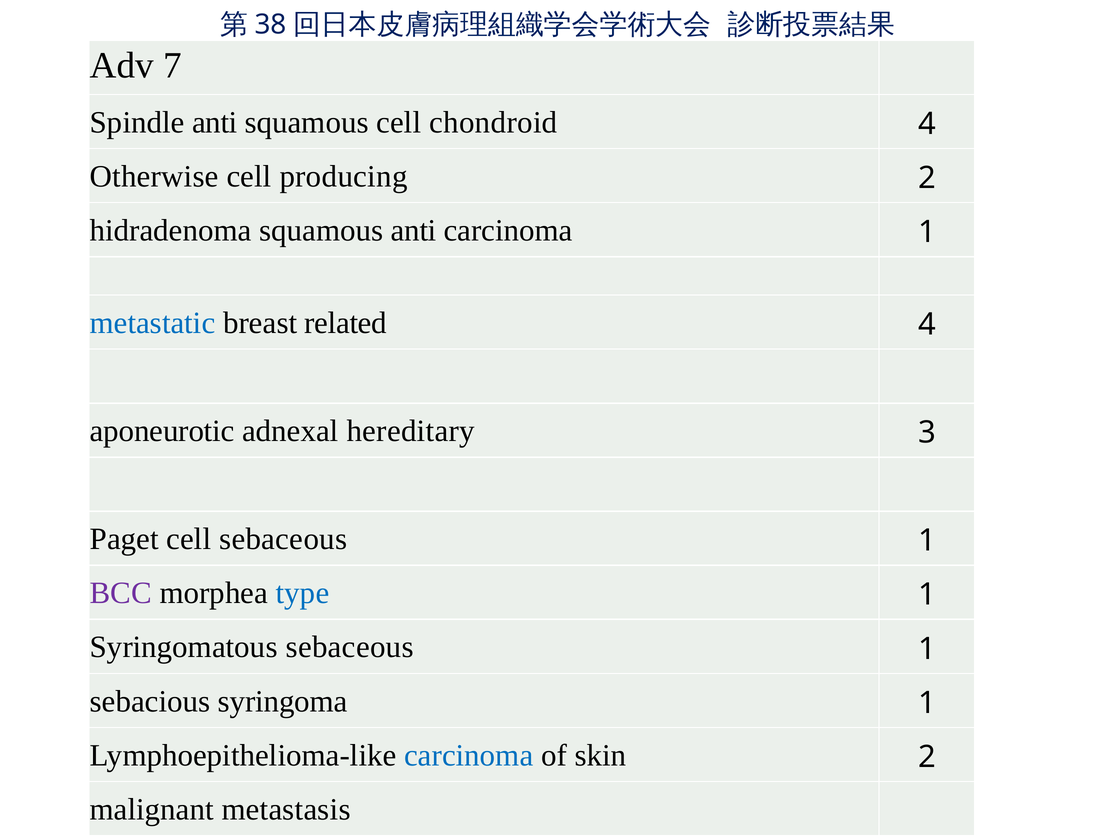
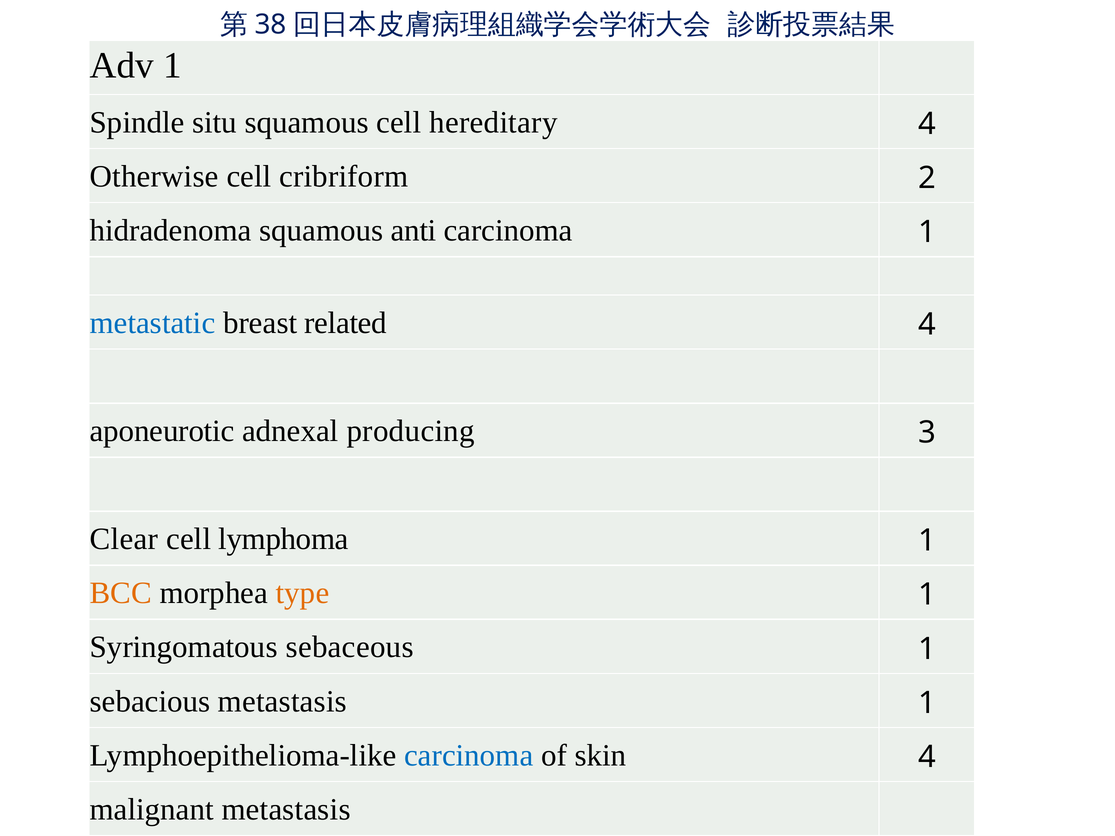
Adv 7: 7 -> 1
Spindle anti: anti -> situ
chondroid: chondroid -> hereditary
producing: producing -> cribriform
hereditary: hereditary -> producing
Paget: Paget -> Clear
cell sebaceous: sebaceous -> lymphoma
BCC colour: purple -> orange
type colour: blue -> orange
sebacious syringoma: syringoma -> metastasis
skin 2: 2 -> 4
